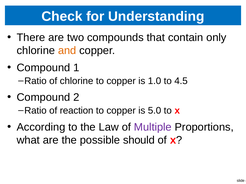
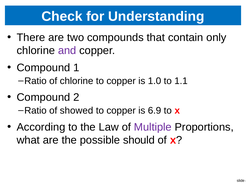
and colour: orange -> purple
4.5: 4.5 -> 1.1
reaction: reaction -> showed
5.0: 5.0 -> 6.9
